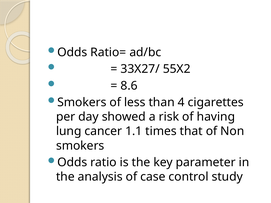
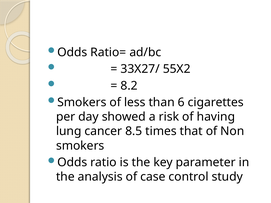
8.6: 8.6 -> 8.2
4: 4 -> 6
1.1: 1.1 -> 8.5
